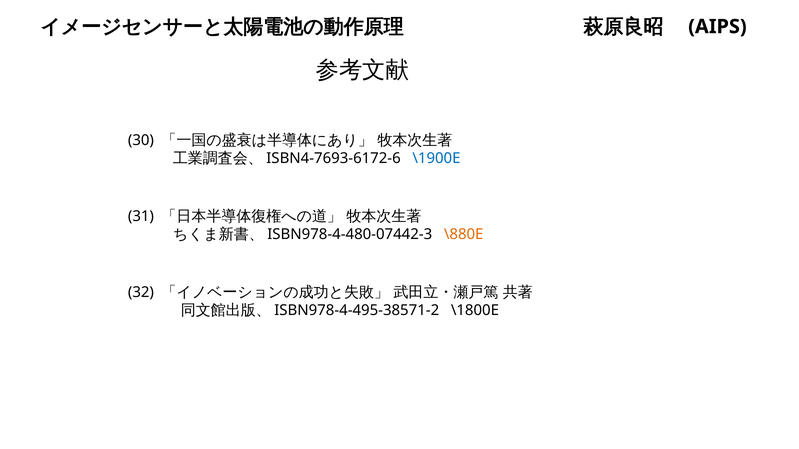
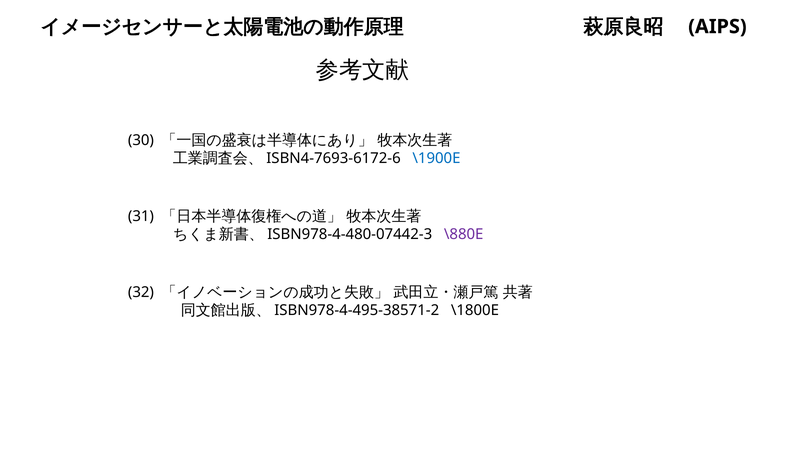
\880E colour: orange -> purple
